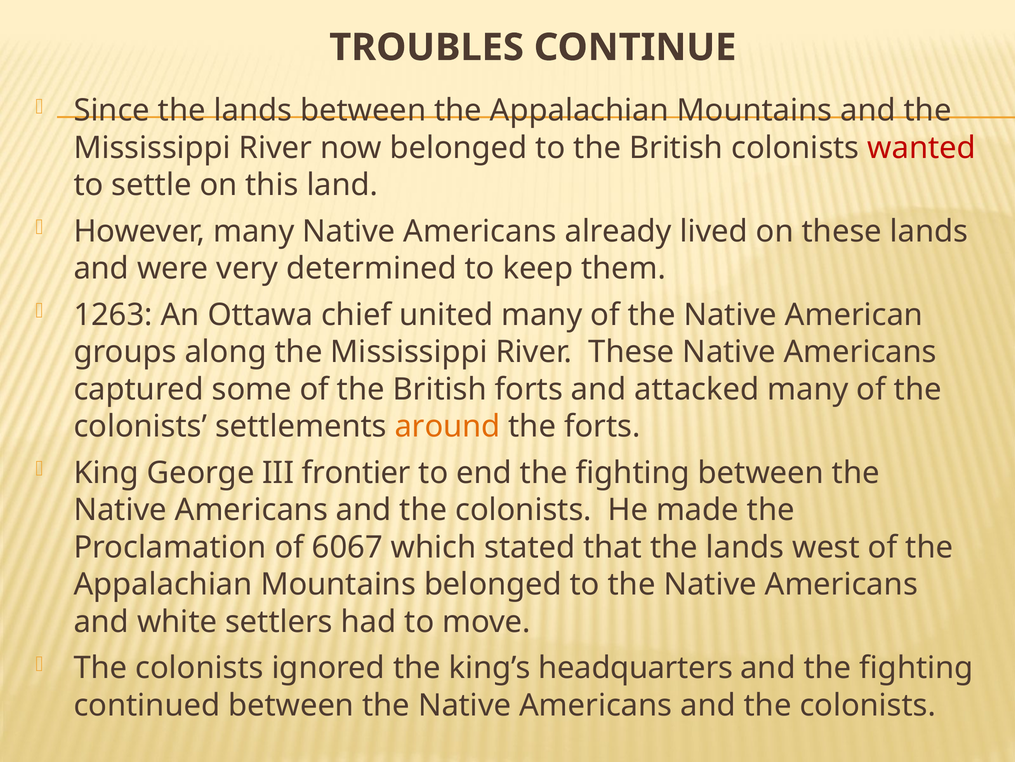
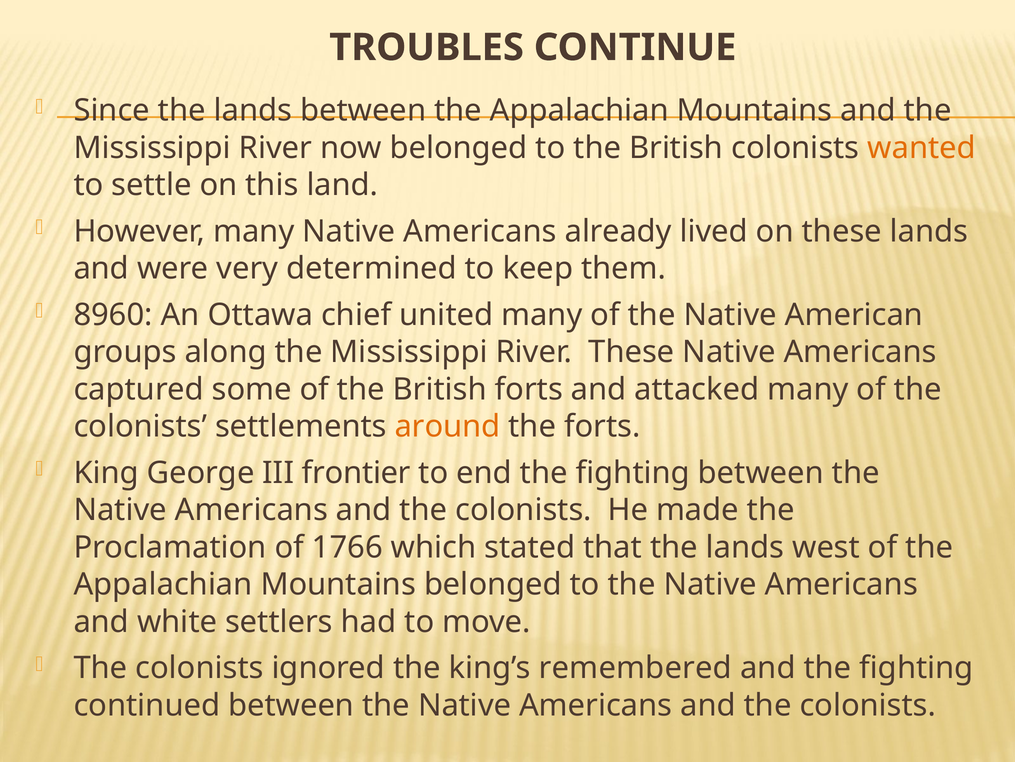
wanted colour: red -> orange
1263: 1263 -> 8960
6067: 6067 -> 1766
headquarters: headquarters -> remembered
